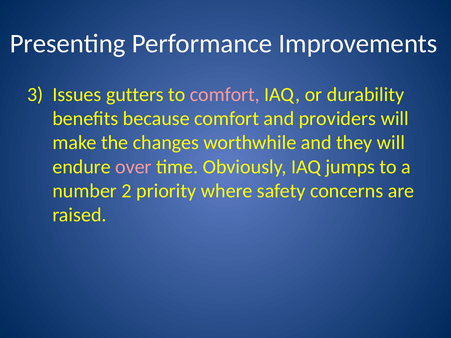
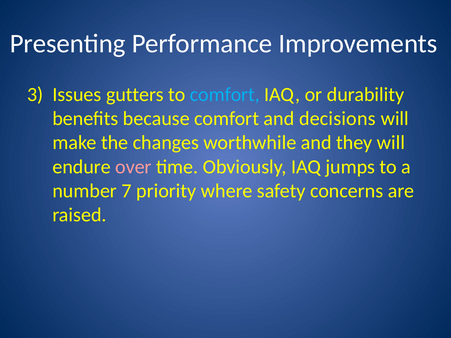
comfort at (225, 95) colour: pink -> light blue
providers: providers -> decisions
2: 2 -> 7
